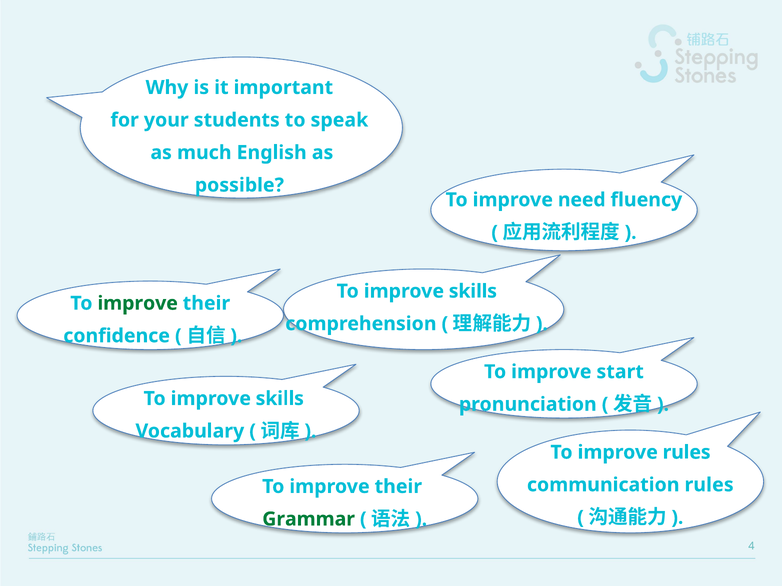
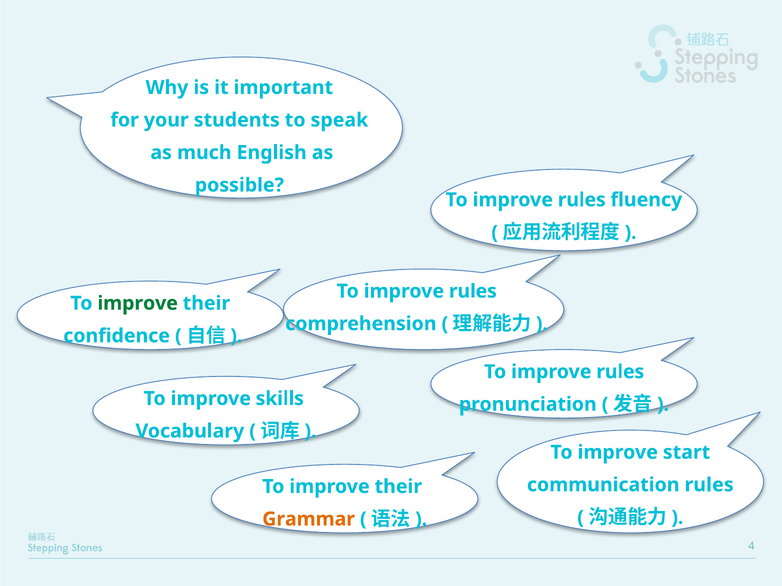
need at (582, 200): need -> rules
skills at (473, 291): skills -> rules
start at (620, 372): start -> rules
improve rules: rules -> start
Grammar colour: green -> orange
